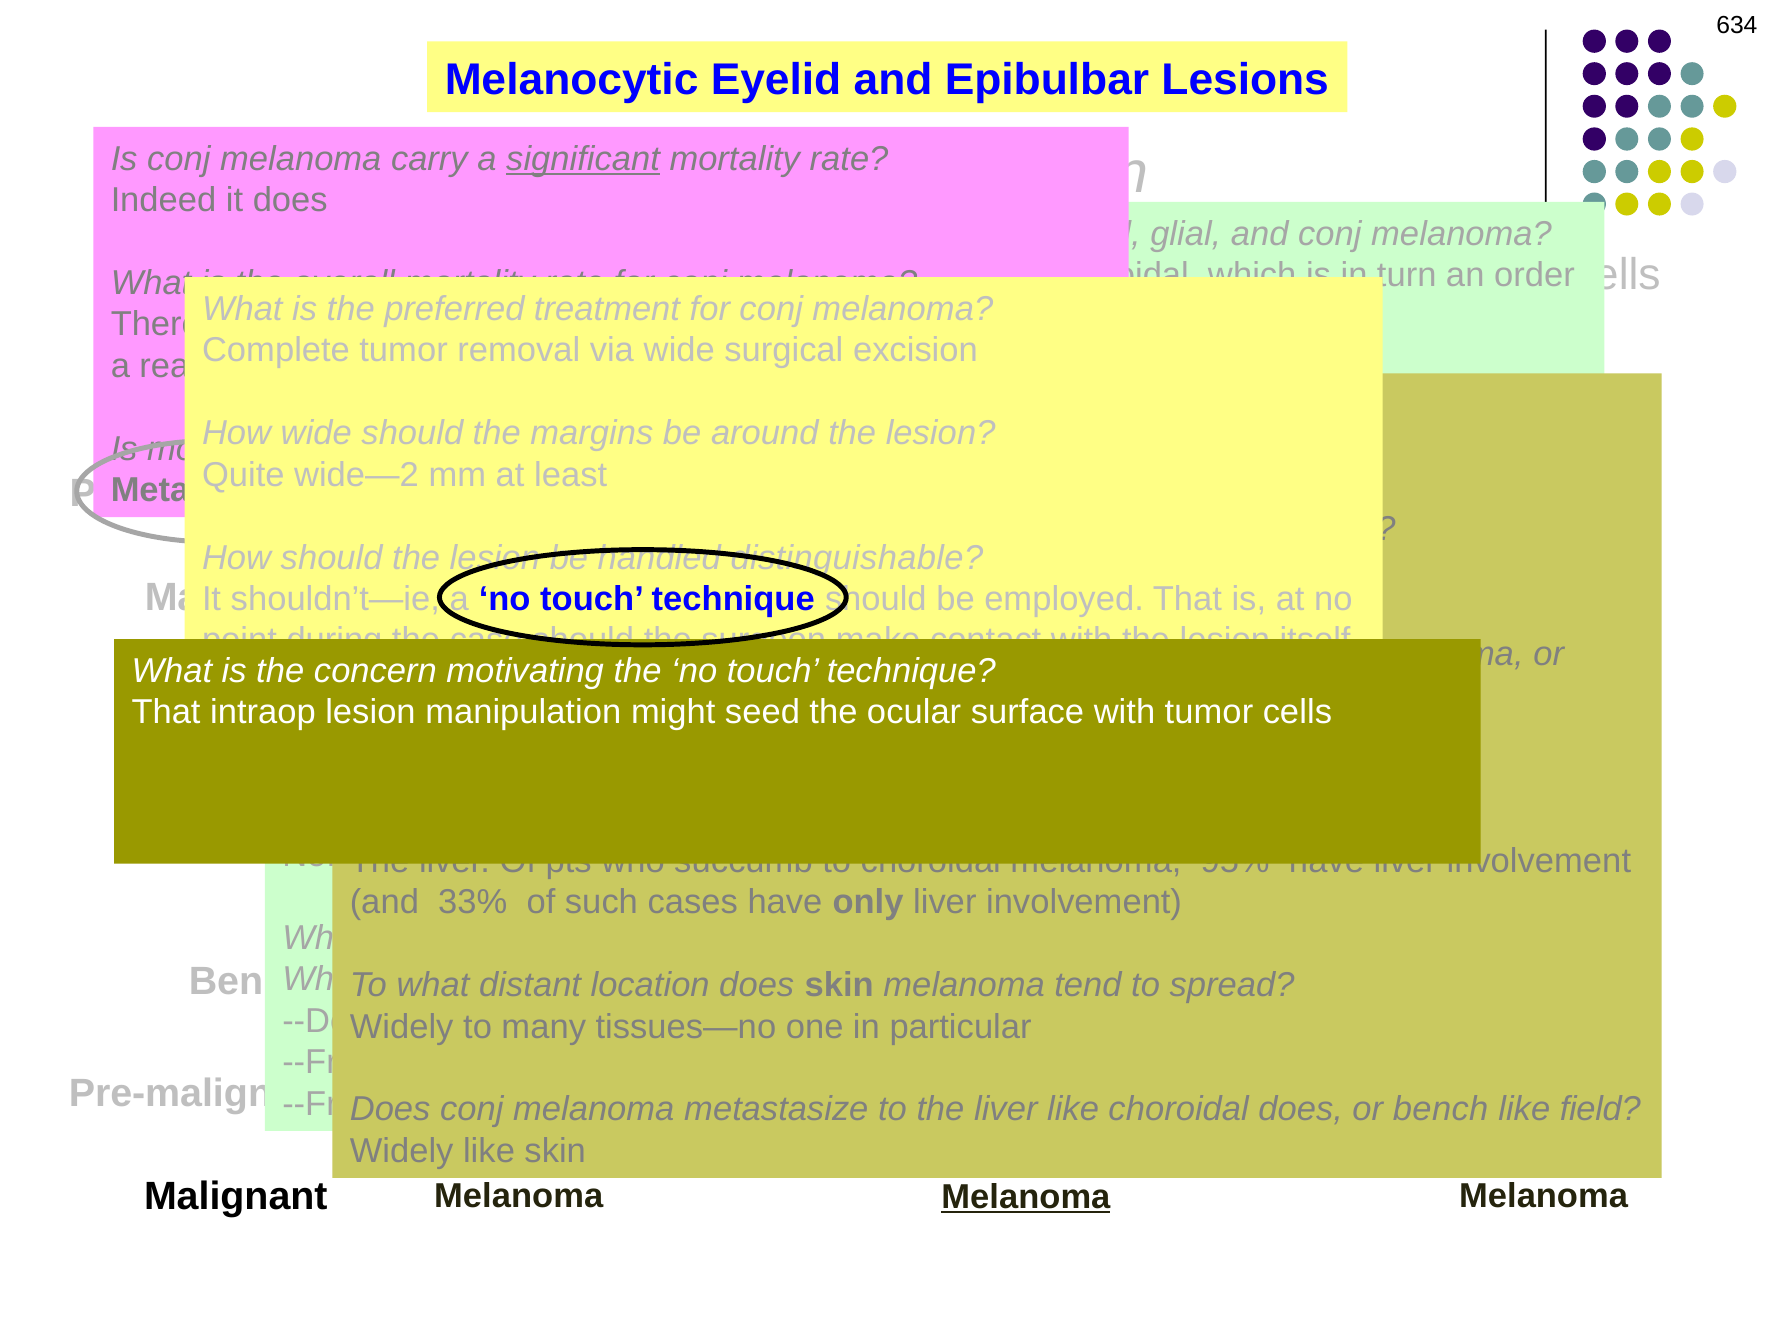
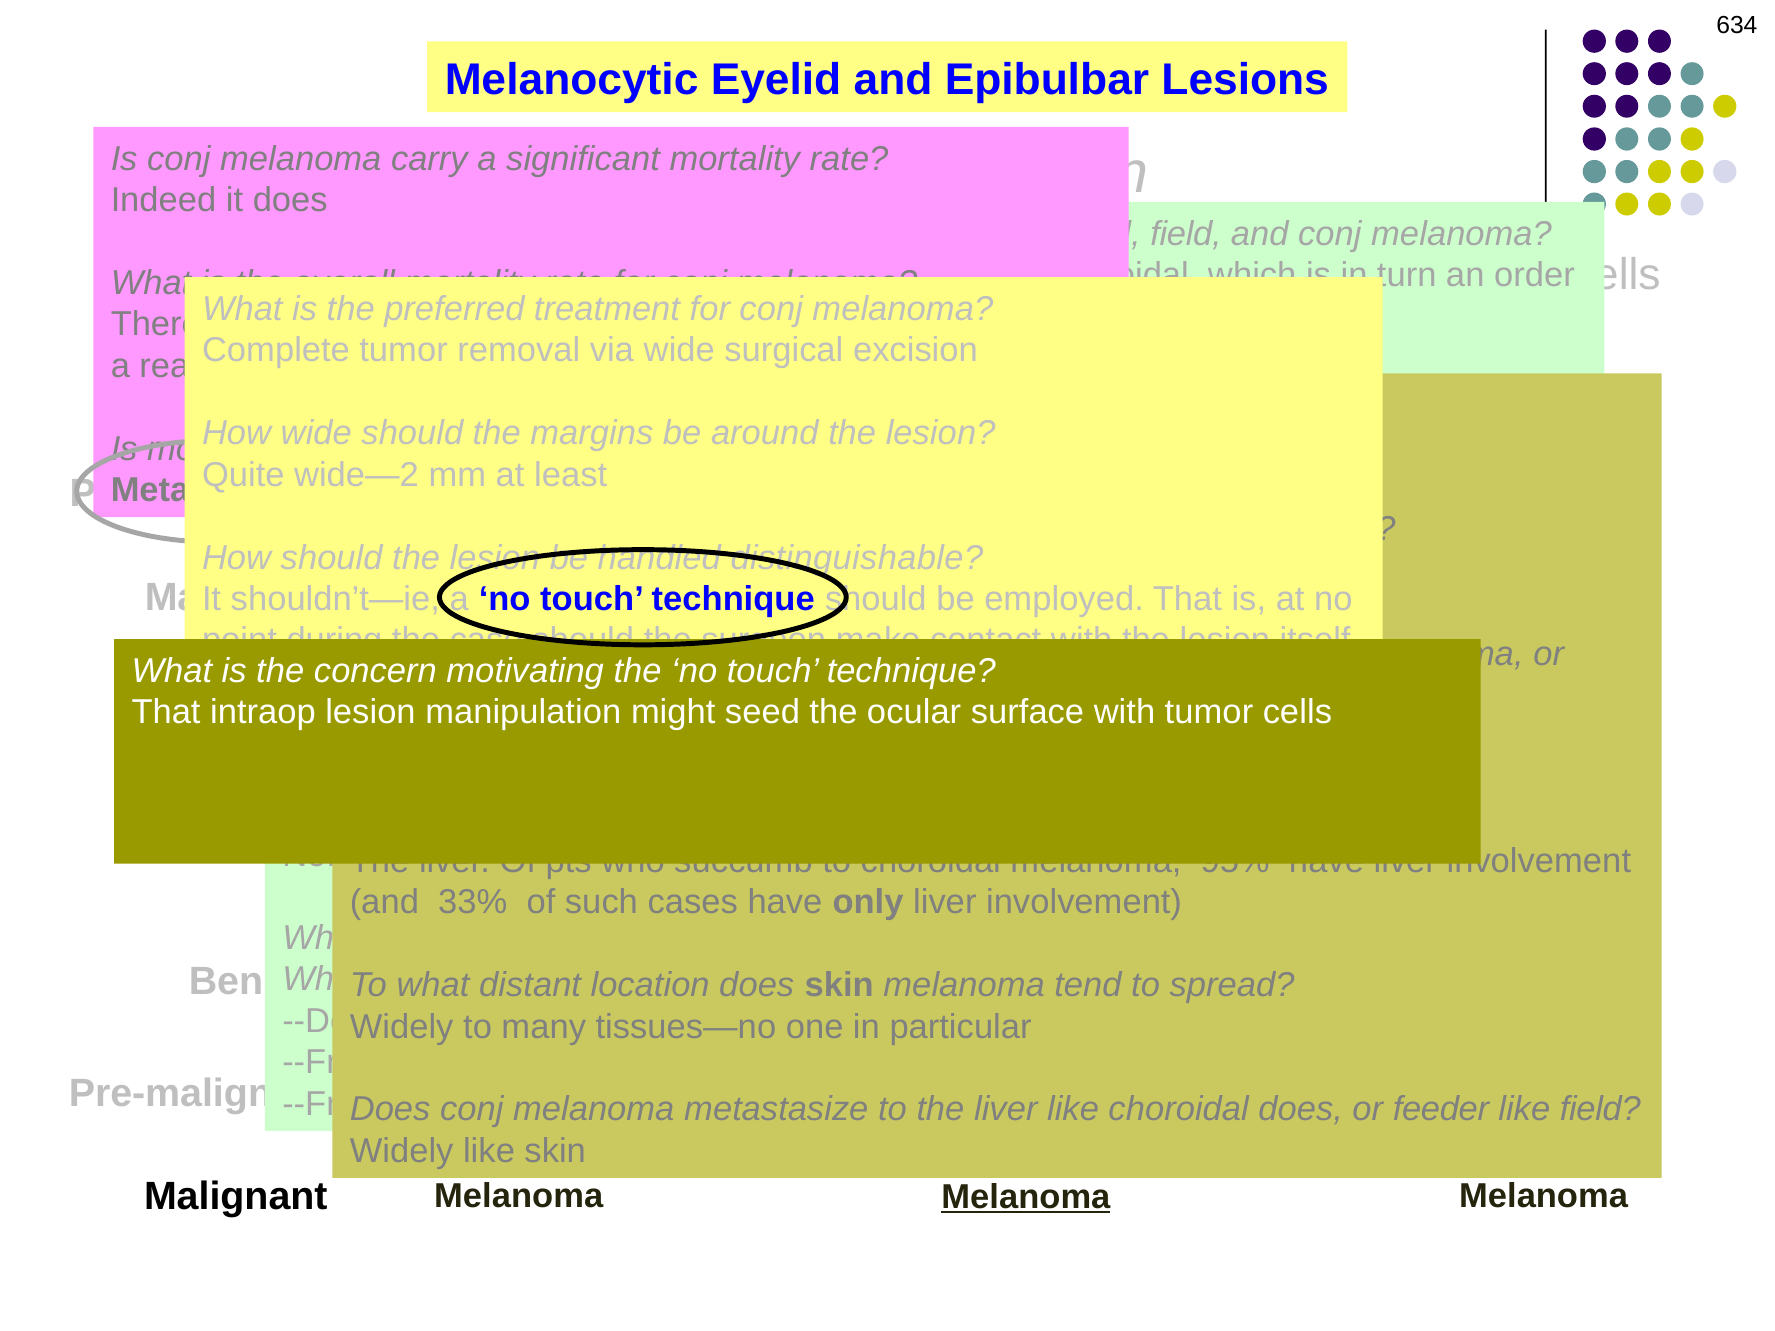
significant underline: present -> none
glial at (1186, 234): glial -> field
bench: bench -> feeder
